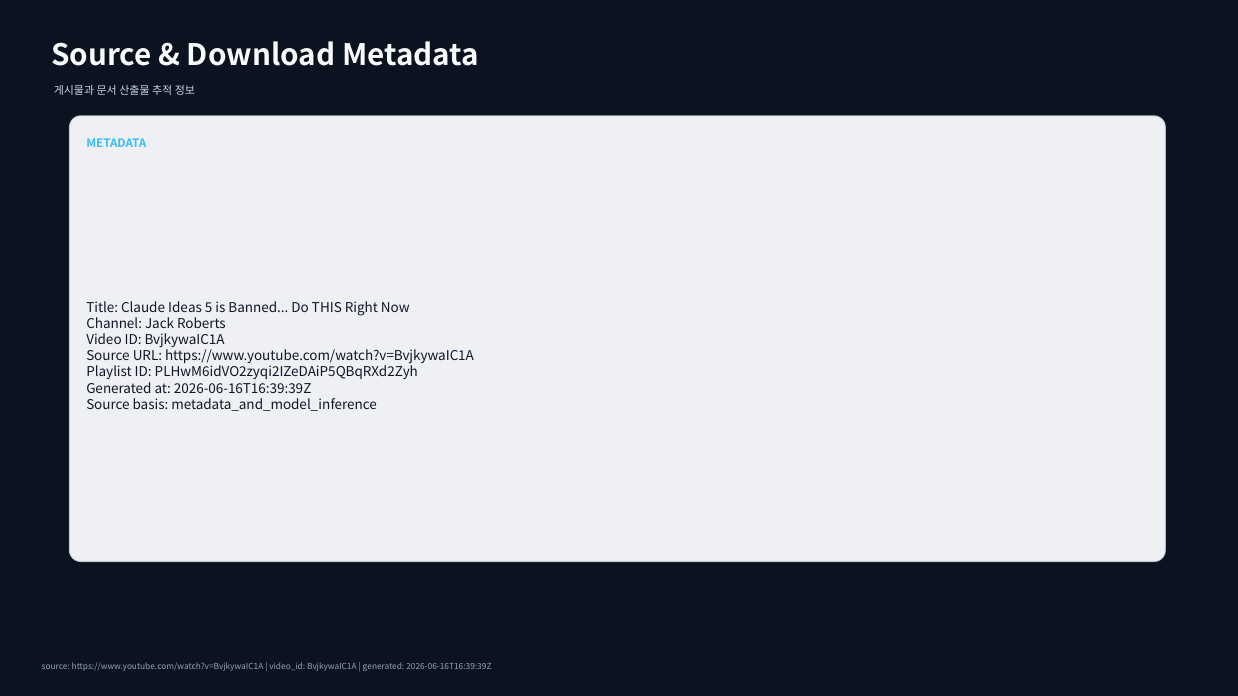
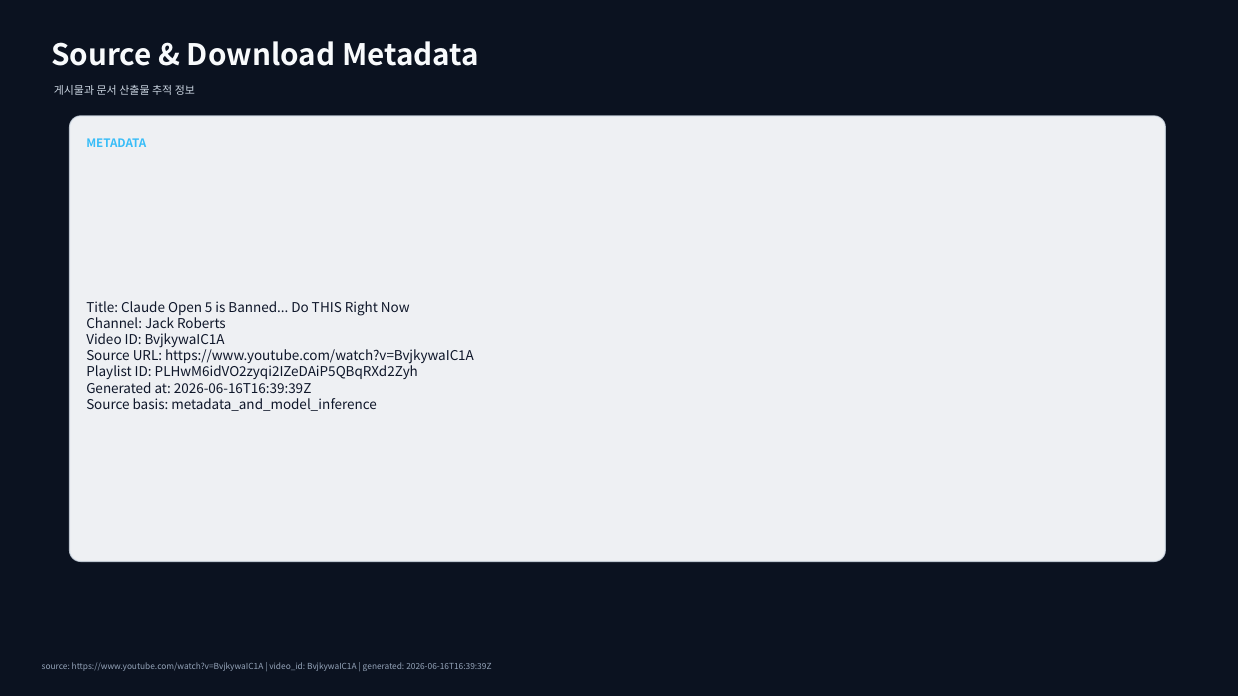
Ideas: Ideas -> Open
